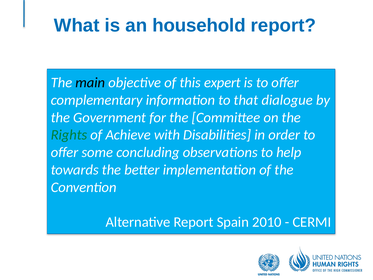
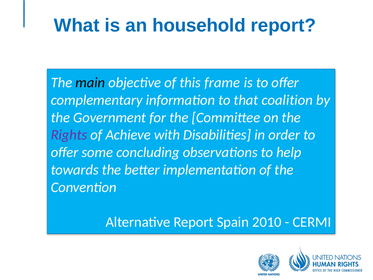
expert: expert -> frame
dialogue: dialogue -> coalition
Rights colour: green -> purple
